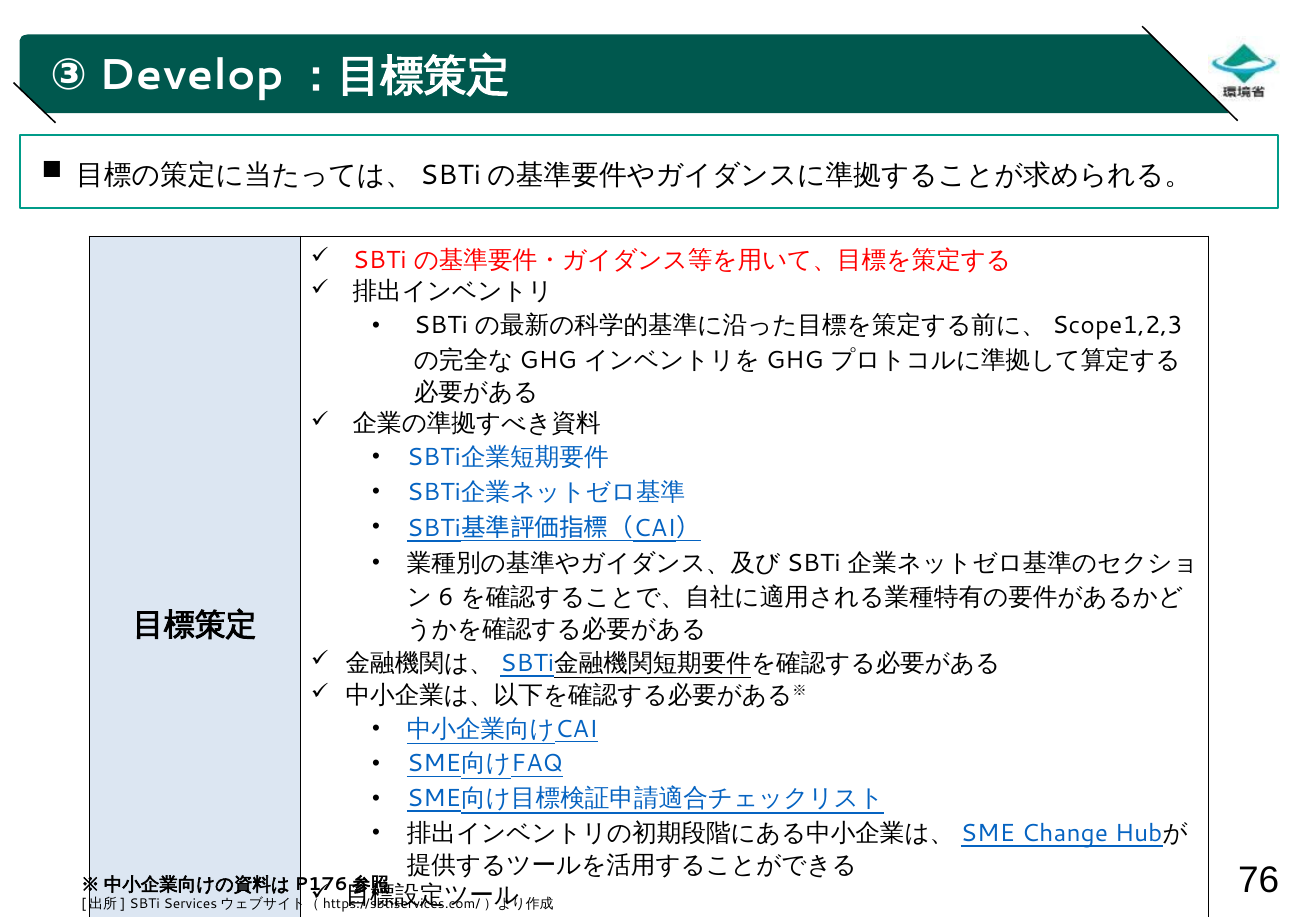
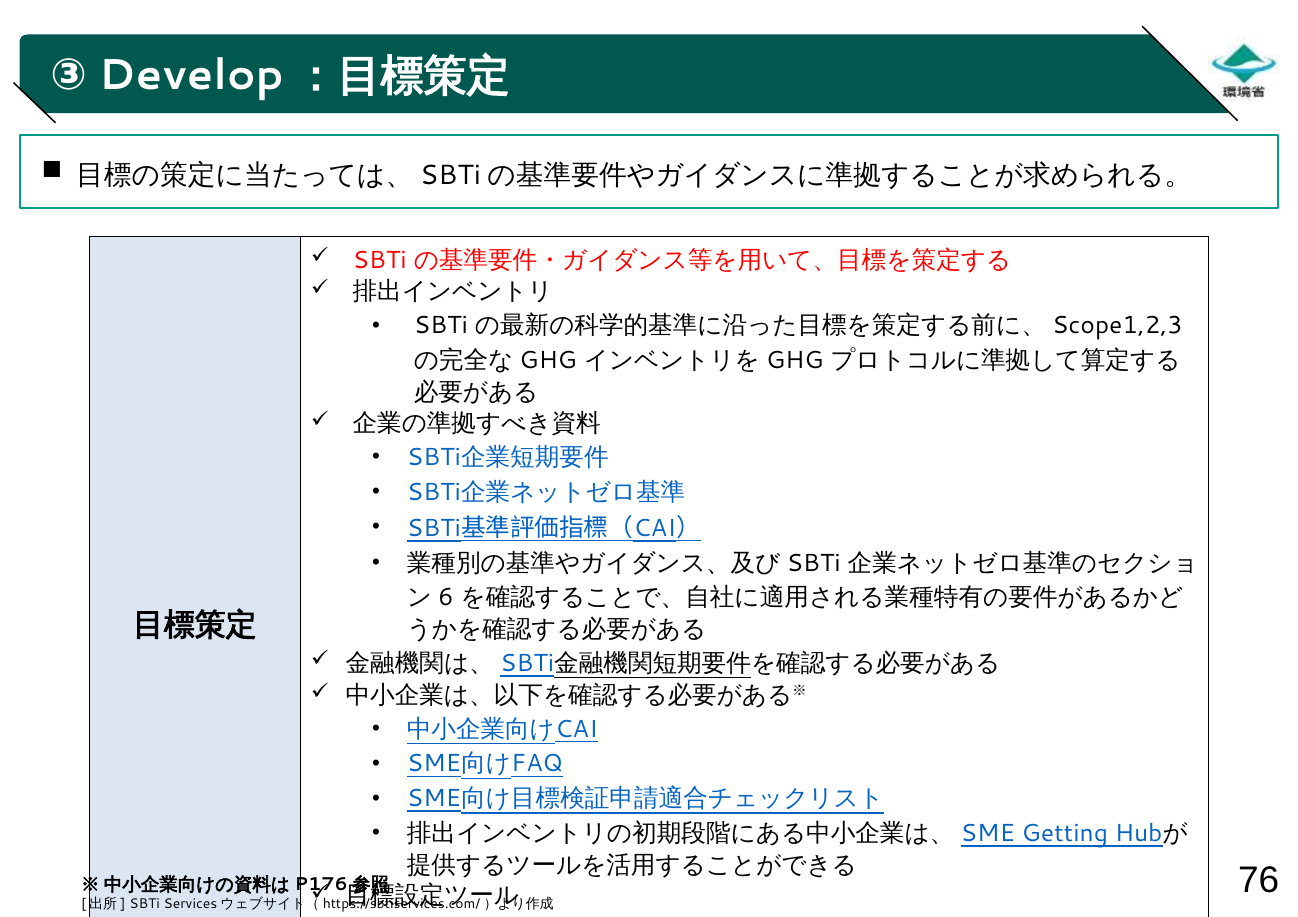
Change: Change -> Getting
